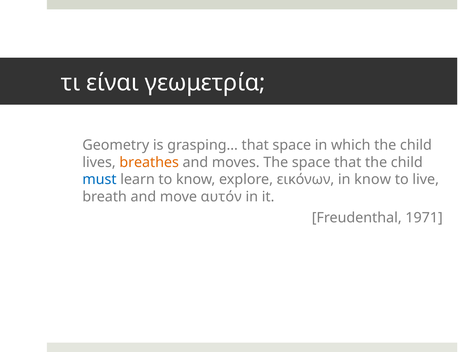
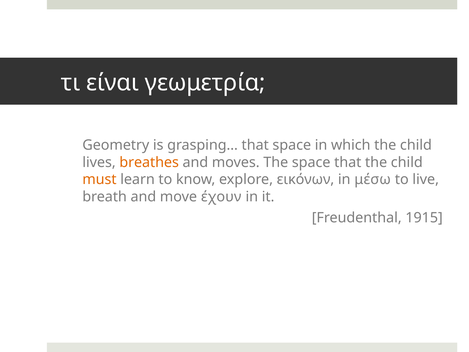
must colour: blue -> orange
in know: know -> μέσω
αυτόν: αυτόν -> έχουν
1971: 1971 -> 1915
